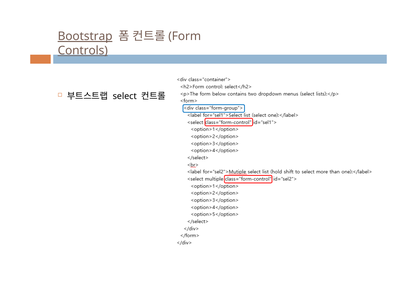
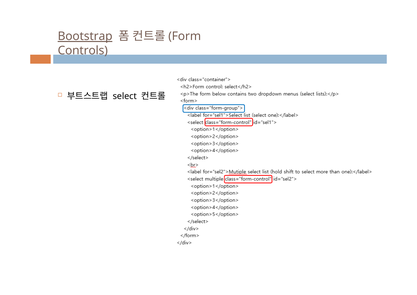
Controls underline: present -> none
